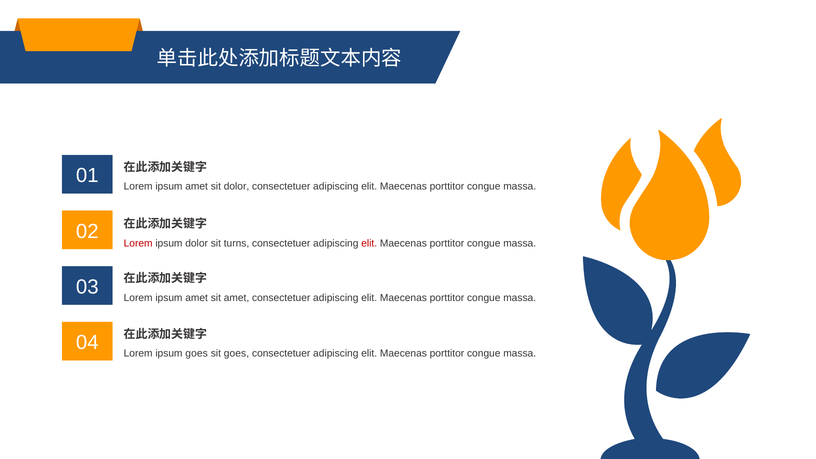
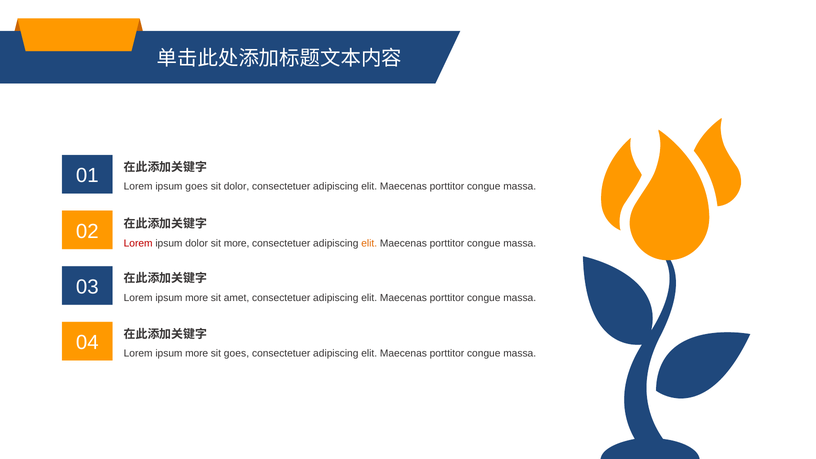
amet at (197, 187): amet -> goes
sit turns: turns -> more
elit at (369, 243) colour: red -> orange
amet at (197, 298): amet -> more
goes at (197, 353): goes -> more
